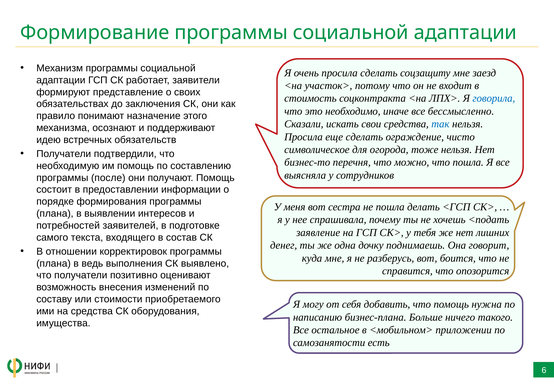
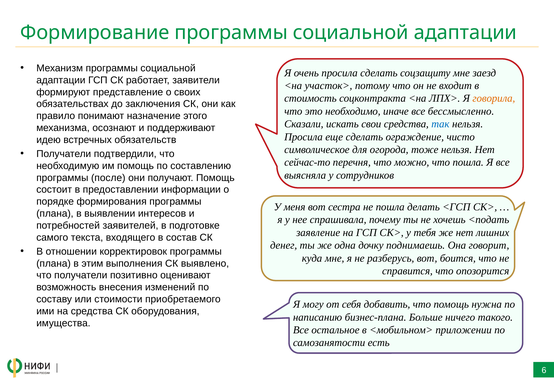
говорила colour: blue -> orange
бизнес-то: бизнес-то -> сейчас-то
ведь: ведь -> этим
